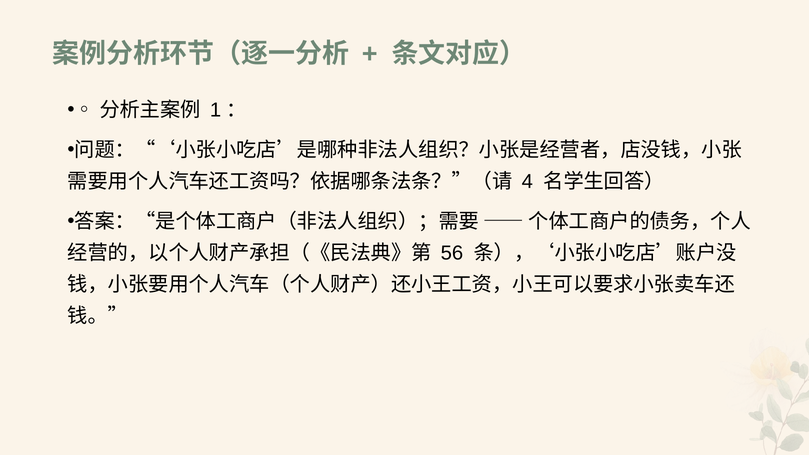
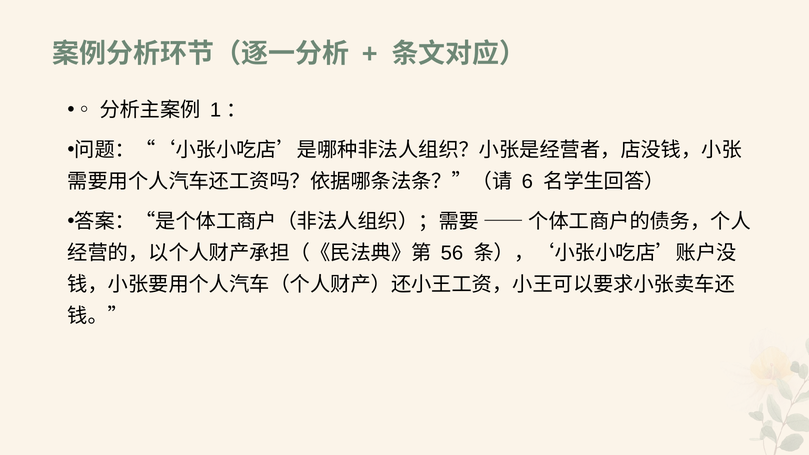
4: 4 -> 6
